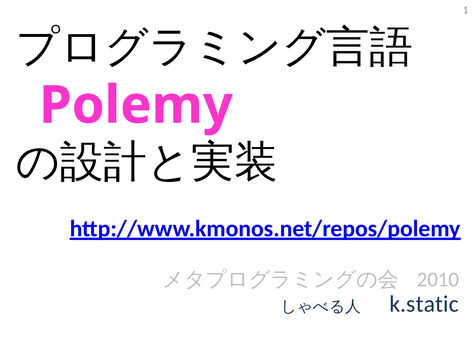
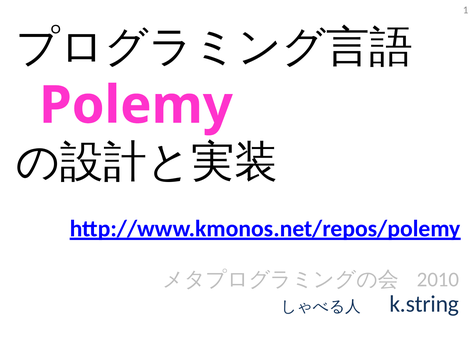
k.static: k.static -> k.string
